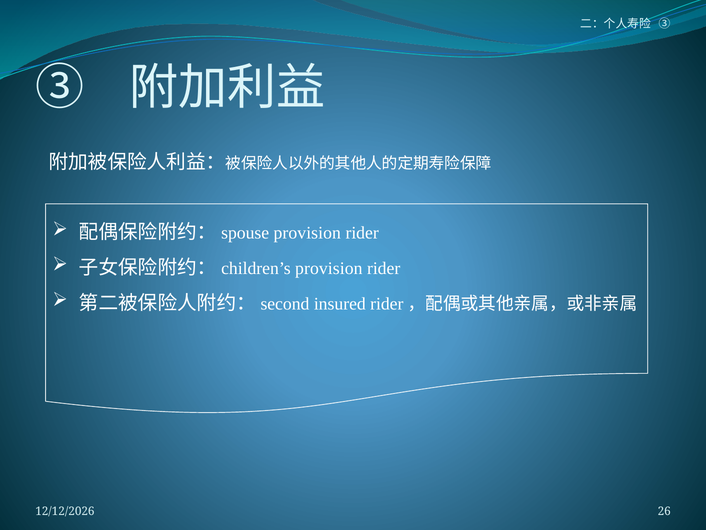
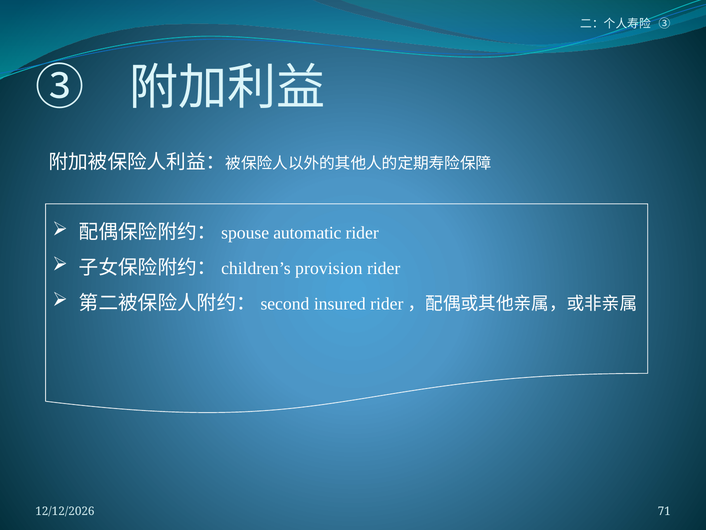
provision at (307, 233): provision -> automatic
26: 26 -> 71
